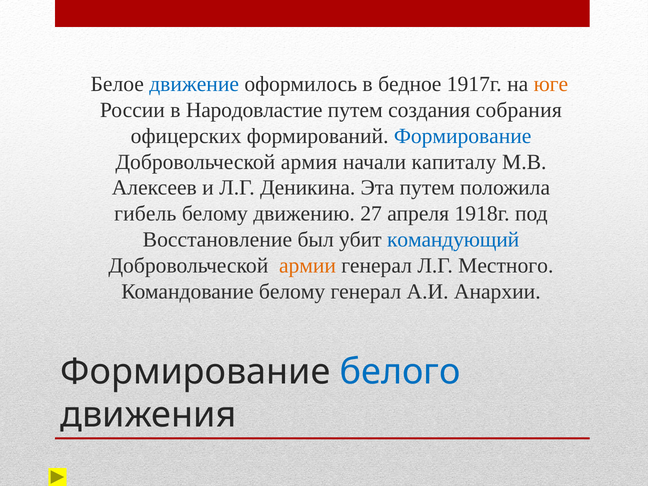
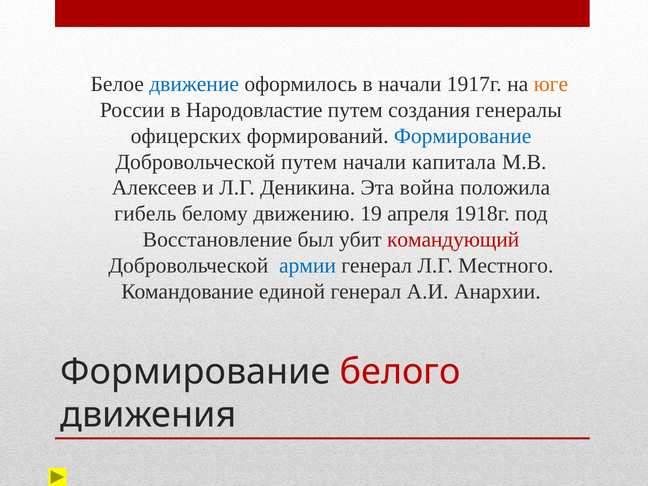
в бедное: бедное -> начали
собрания: собрания -> генералы
Добровольческой армия: армия -> путем
капиталу: капиталу -> капитала
Эта путем: путем -> война
27: 27 -> 19
командующий colour: blue -> red
армии colour: orange -> blue
Командование белому: белому -> единой
белого colour: blue -> red
